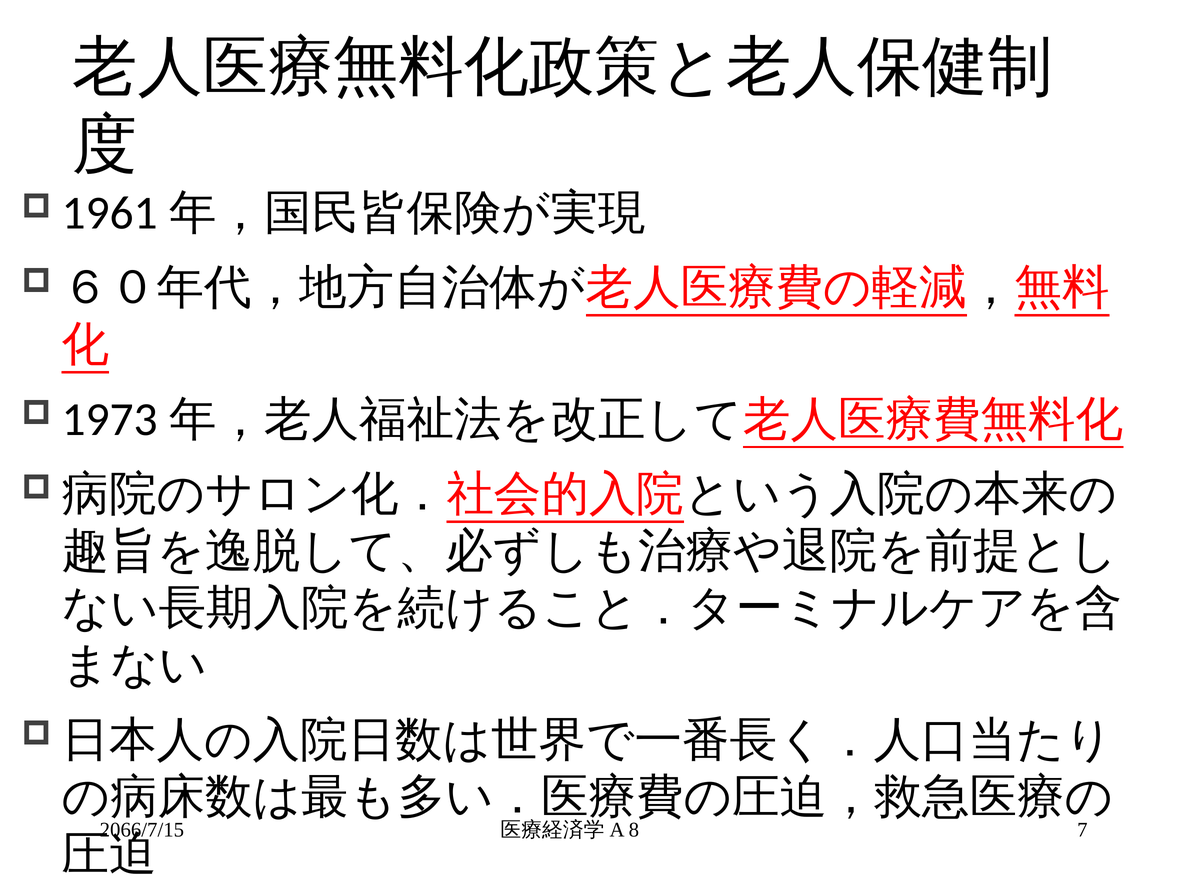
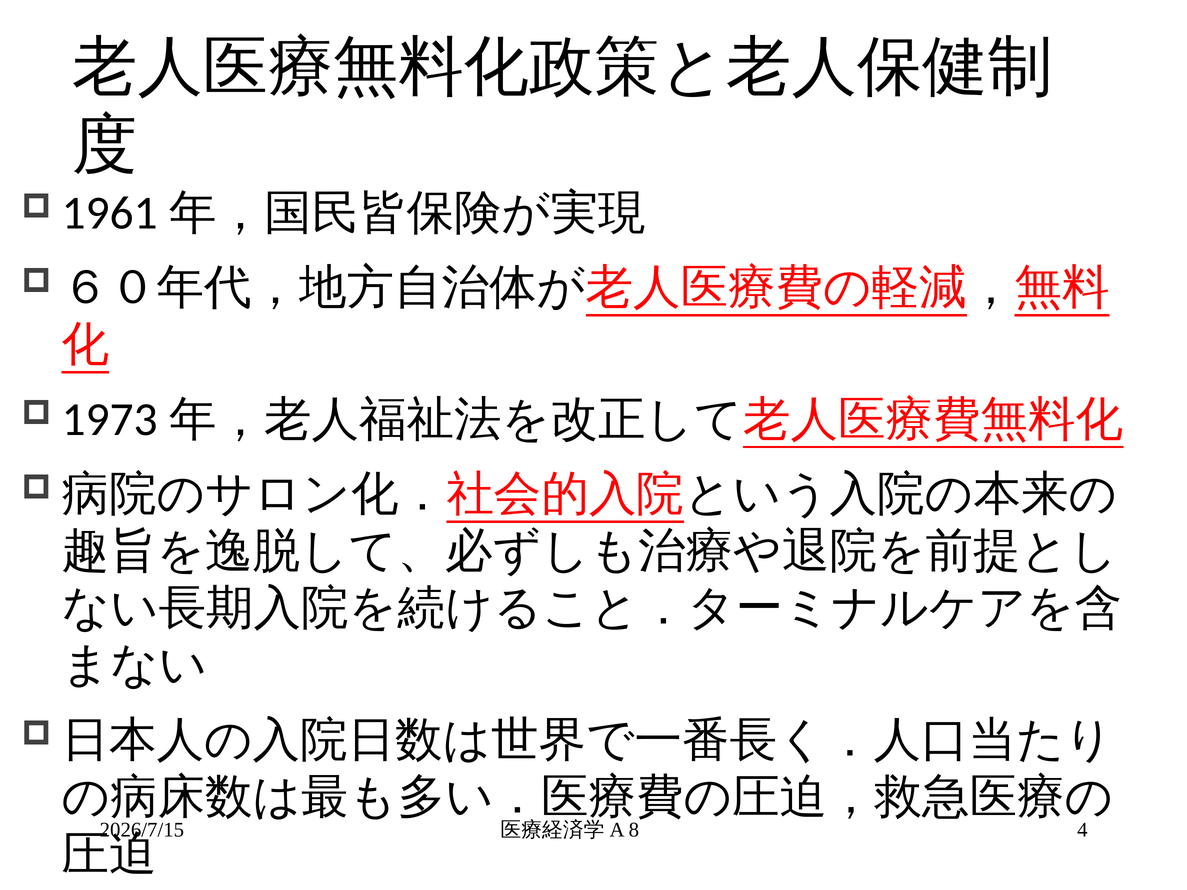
2066/7/15: 2066/7/15 -> 2026/7/15
7: 7 -> 4
